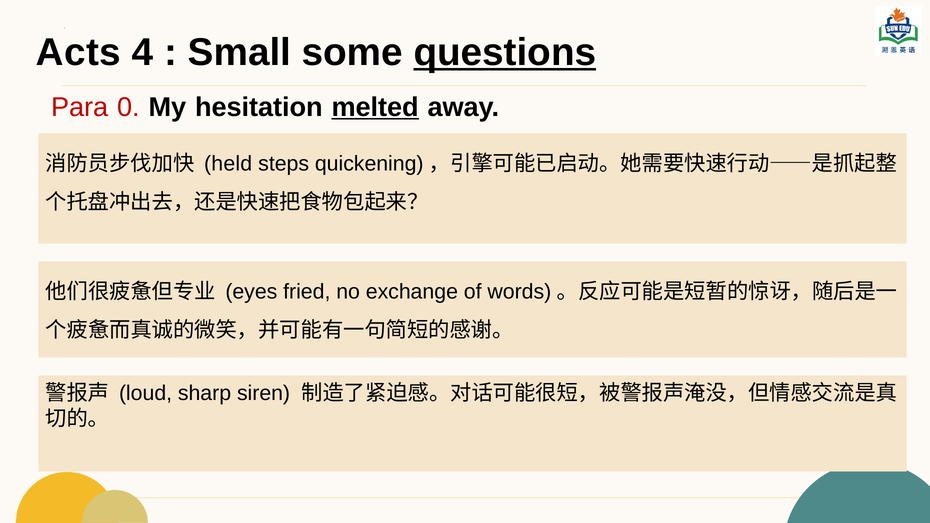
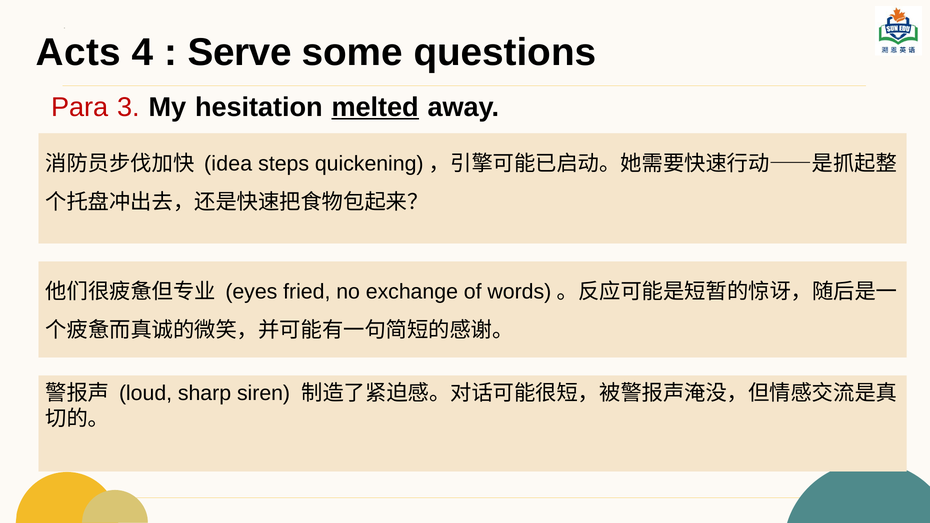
Small: Small -> Serve
questions underline: present -> none
Para 0: 0 -> 3
held: held -> idea
